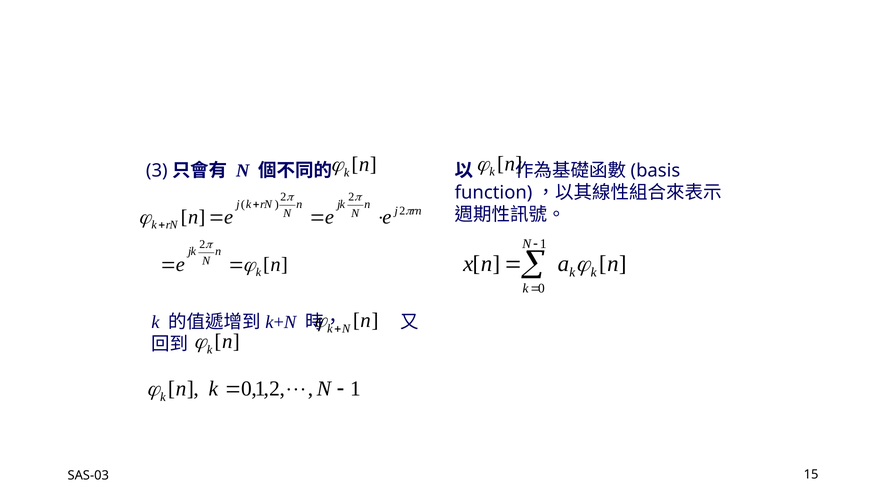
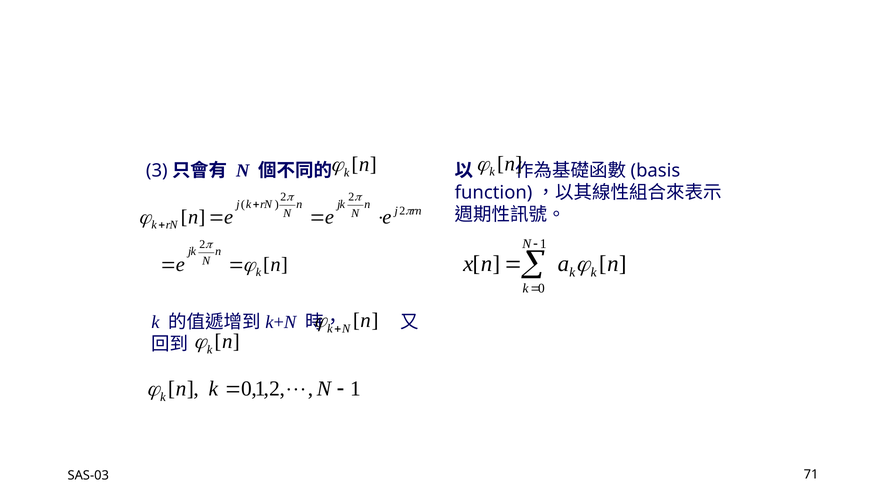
15: 15 -> 71
